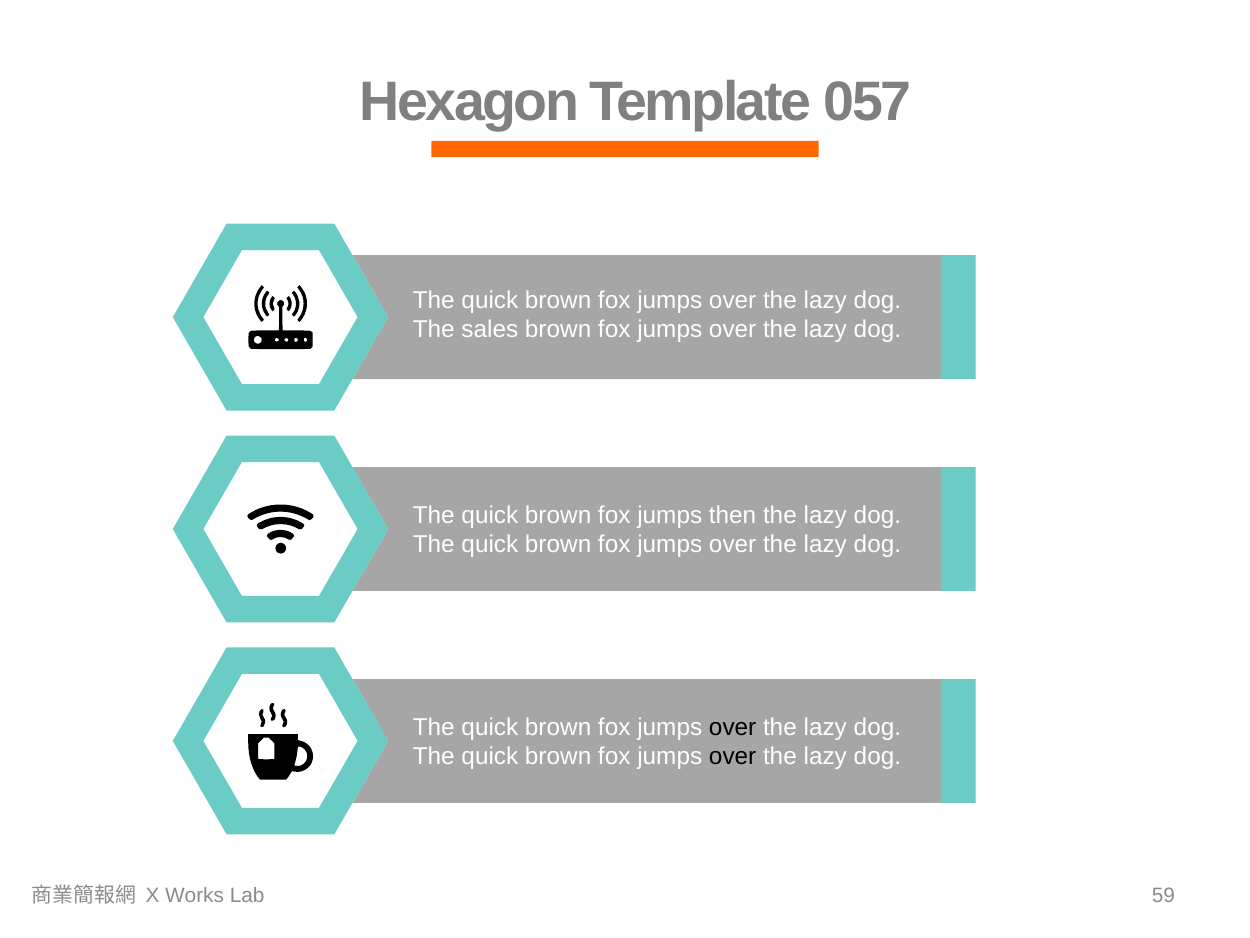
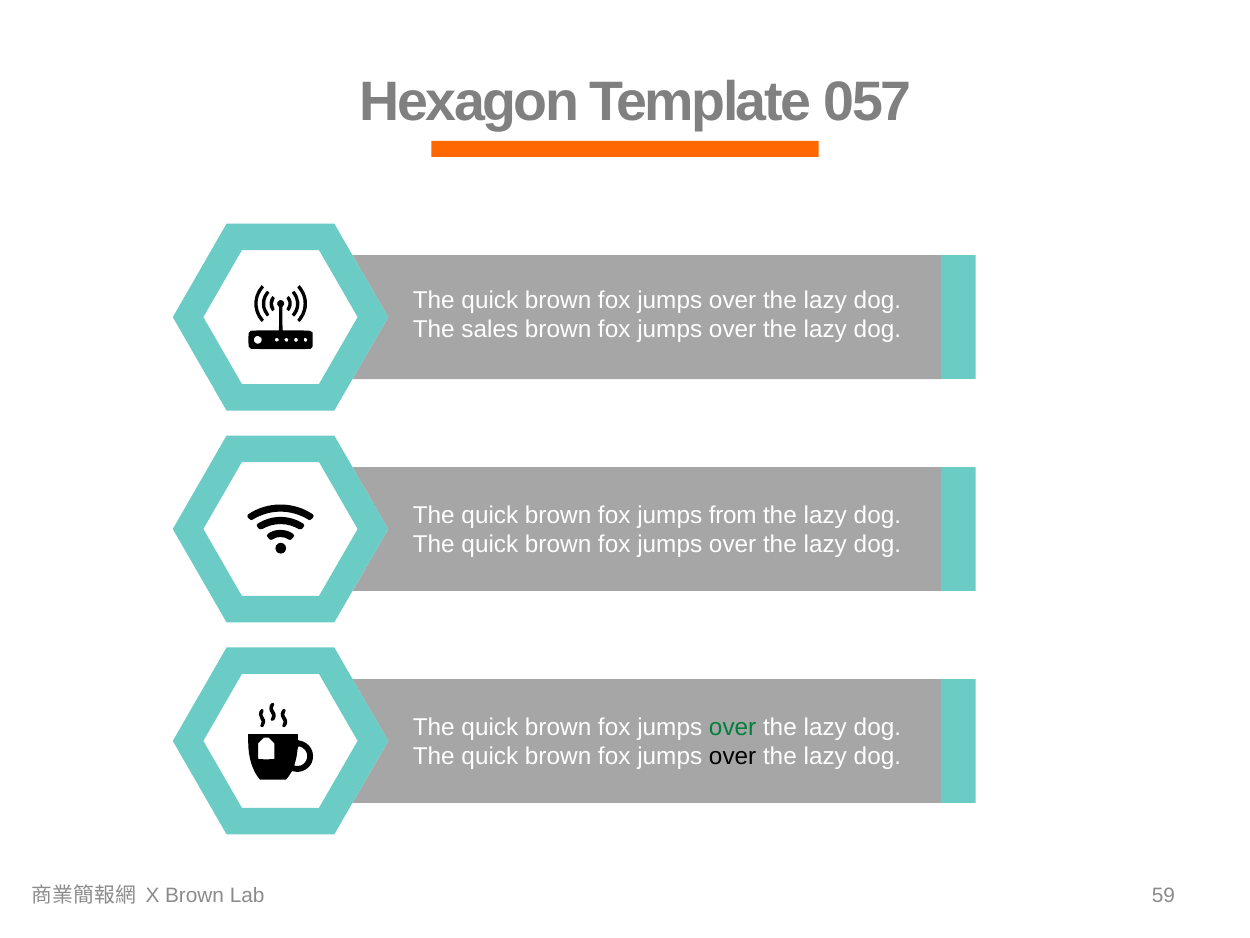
then: then -> from
over at (733, 727) colour: black -> green
X Works: Works -> Brown
